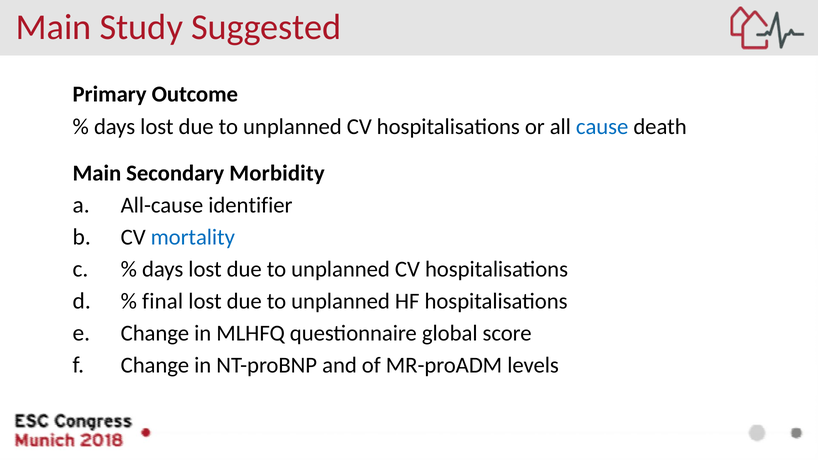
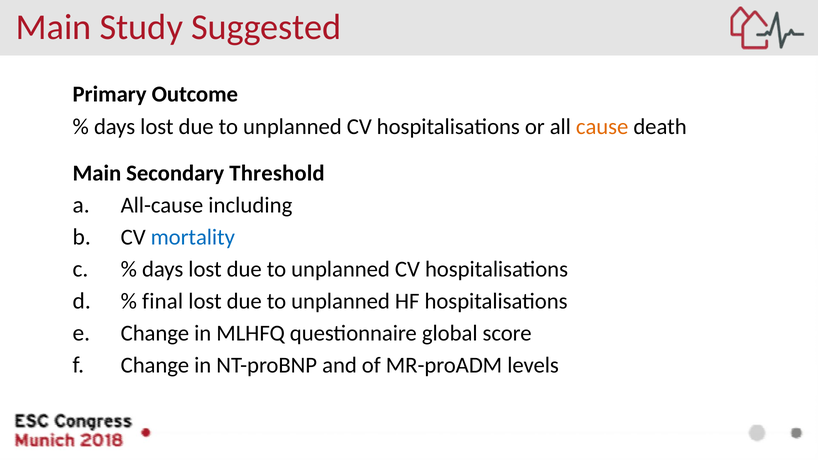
cause colour: blue -> orange
Morbidity: Morbidity -> Threshold
identifier: identifier -> including
